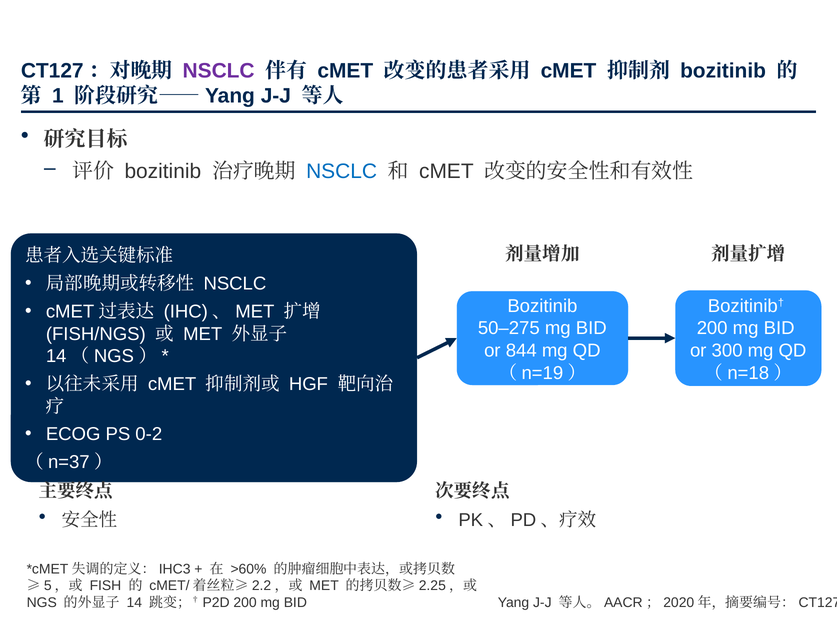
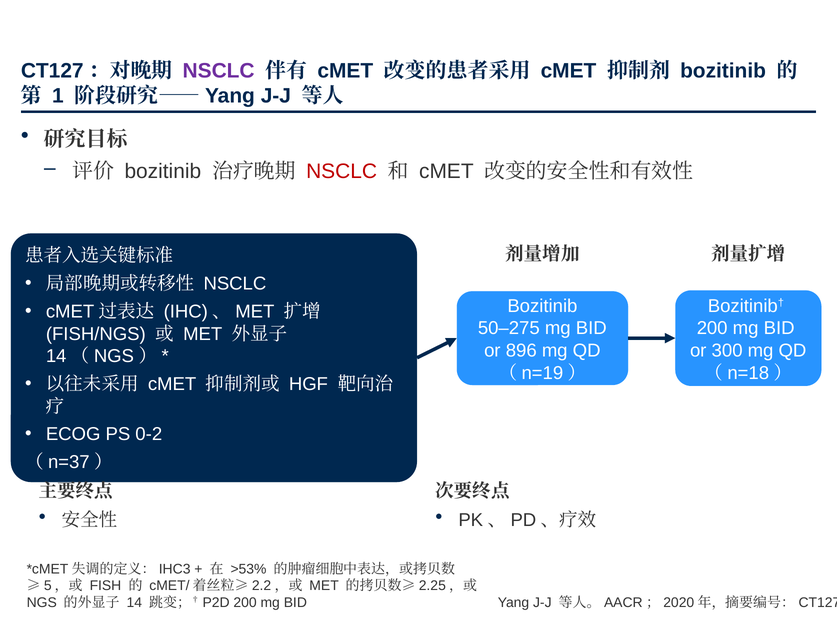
NSCLC at (342, 171) colour: blue -> red
844: 844 -> 896
>60%: >60% -> >53%
